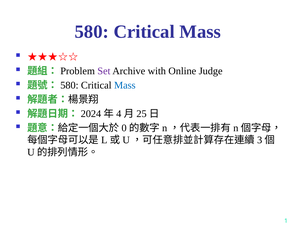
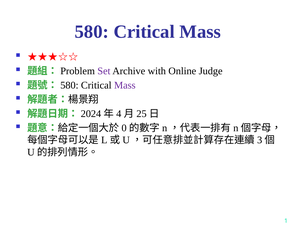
Mass at (125, 85) colour: blue -> purple
